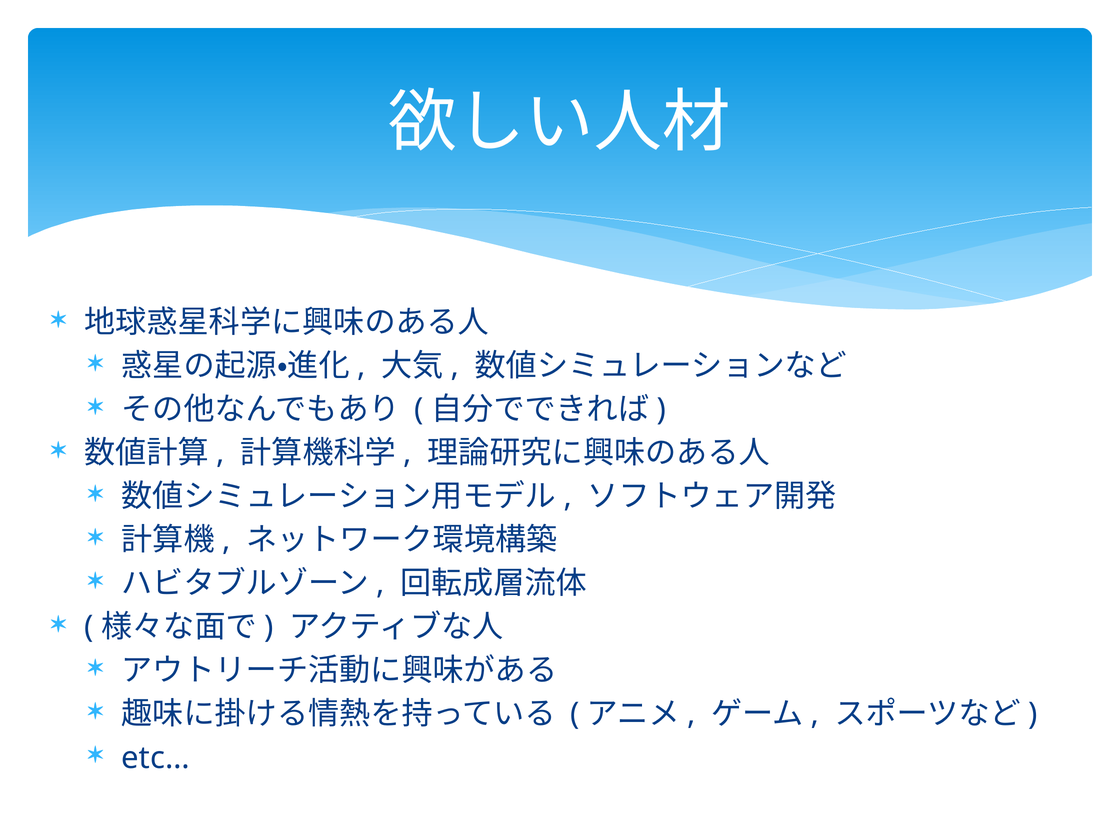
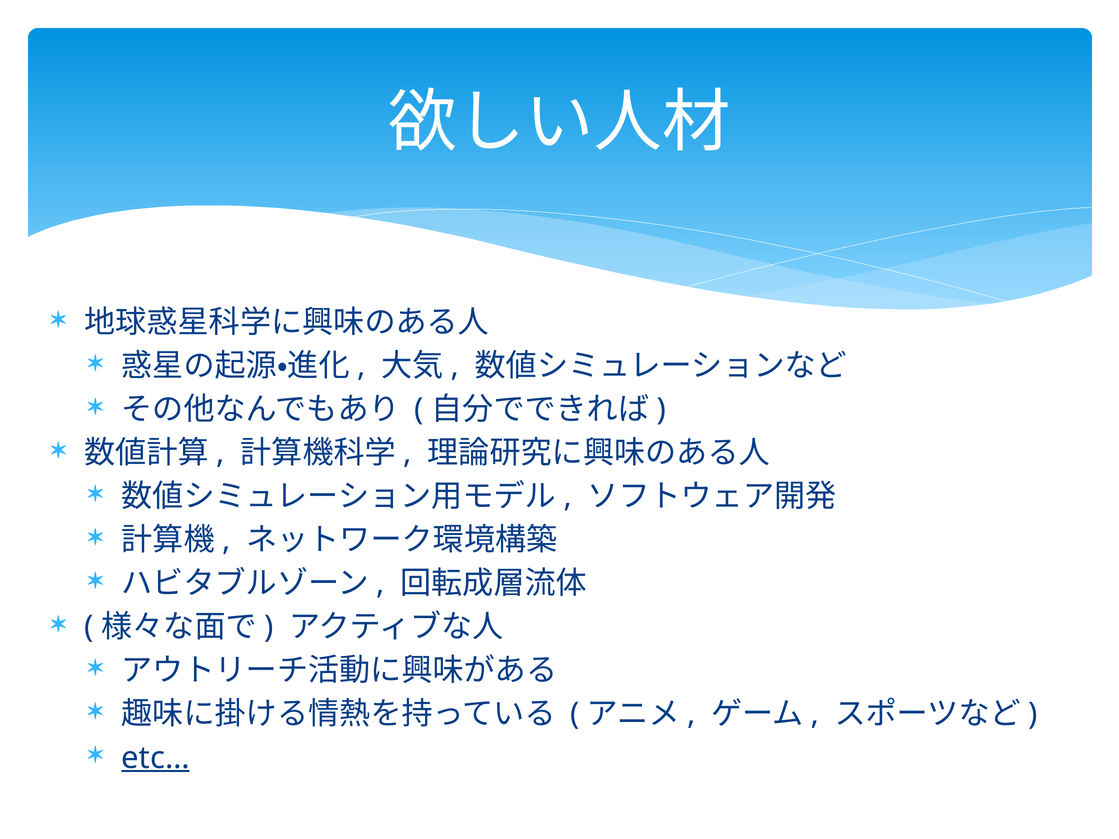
etc… underline: none -> present
